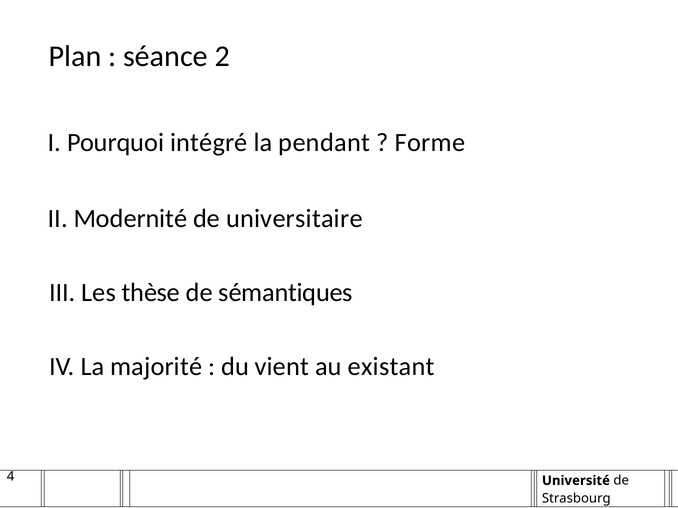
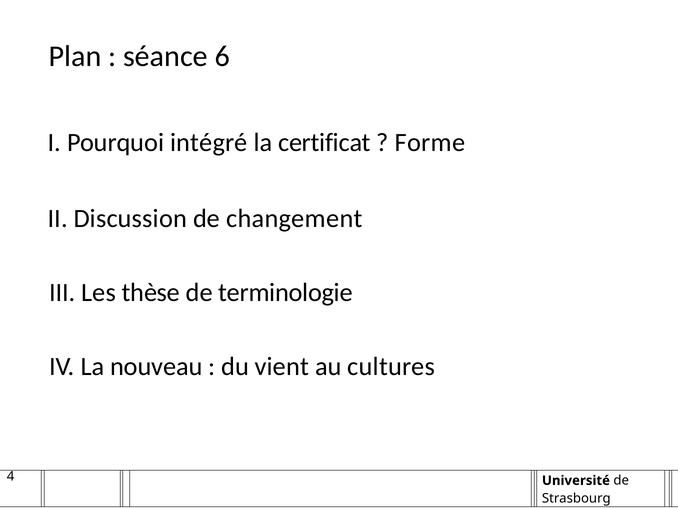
2: 2 -> 6
pendant: pendant -> certificat
Modernité: Modernité -> Discussion
universitaire: universitaire -> changement
sémantiques: sémantiques -> terminologie
majorité: majorité -> nouveau
existant: existant -> cultures
